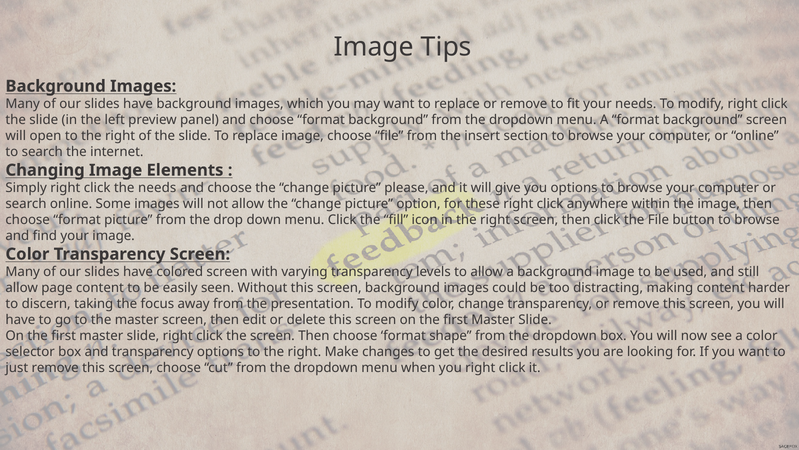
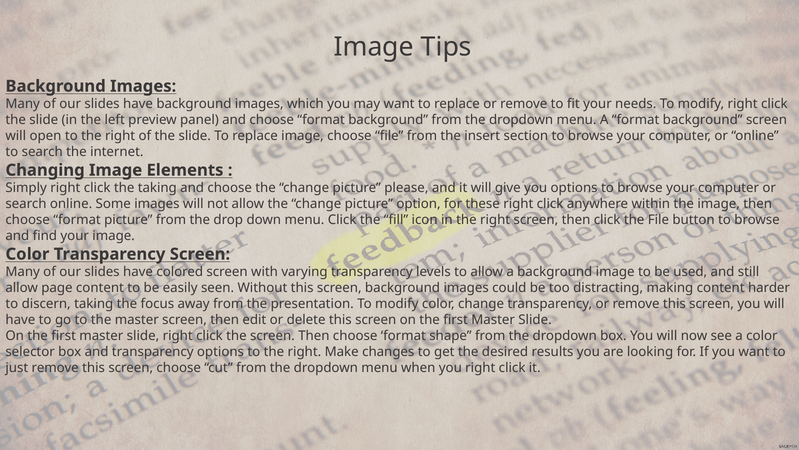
the needs: needs -> taking
